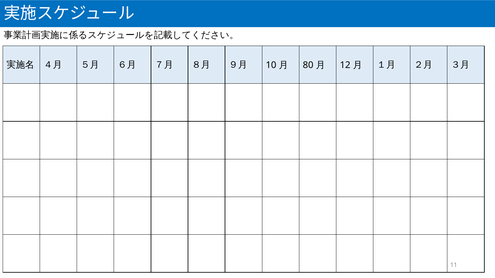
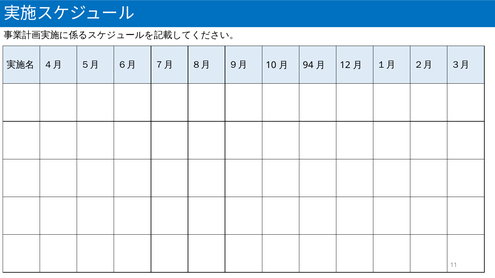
80: 80 -> 94
